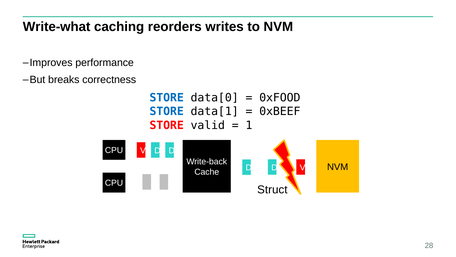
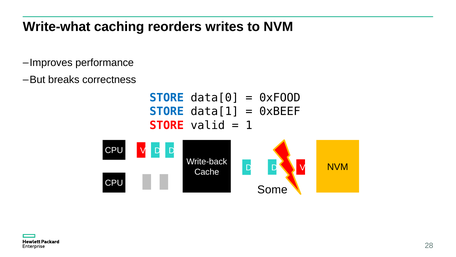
Struct: Struct -> Some
